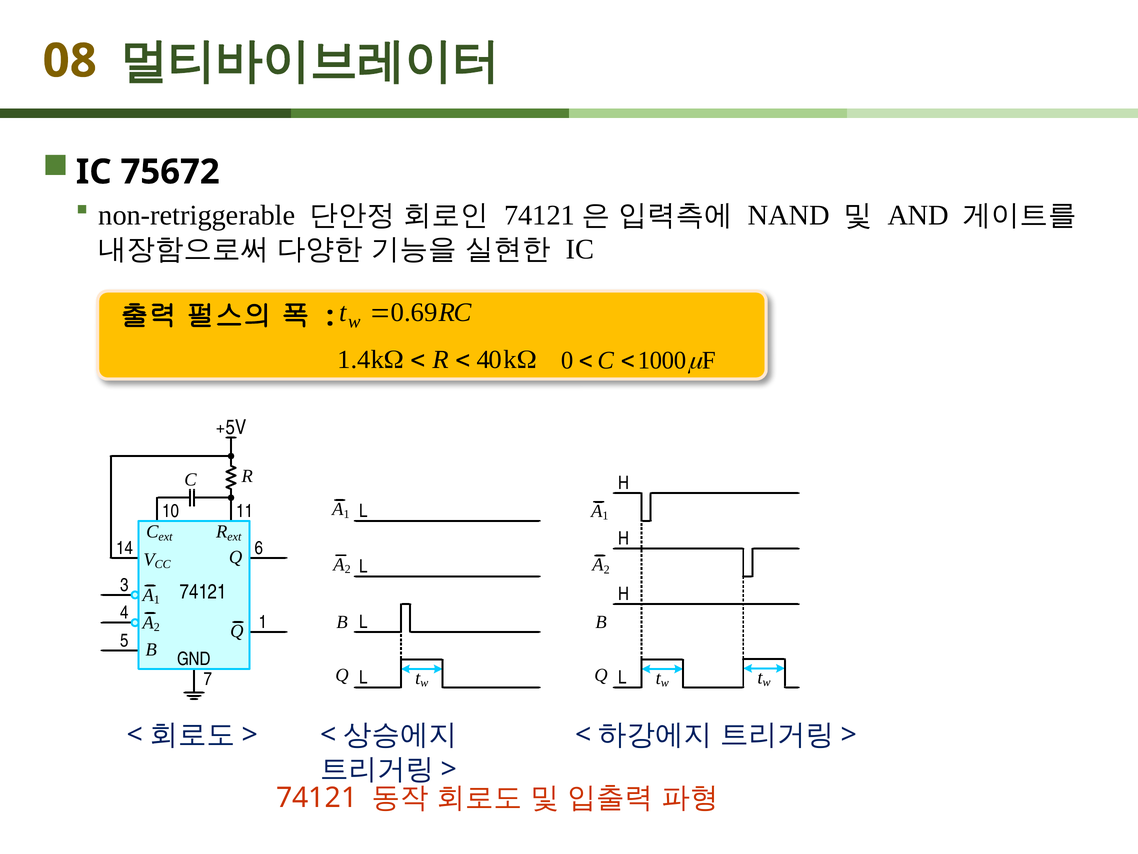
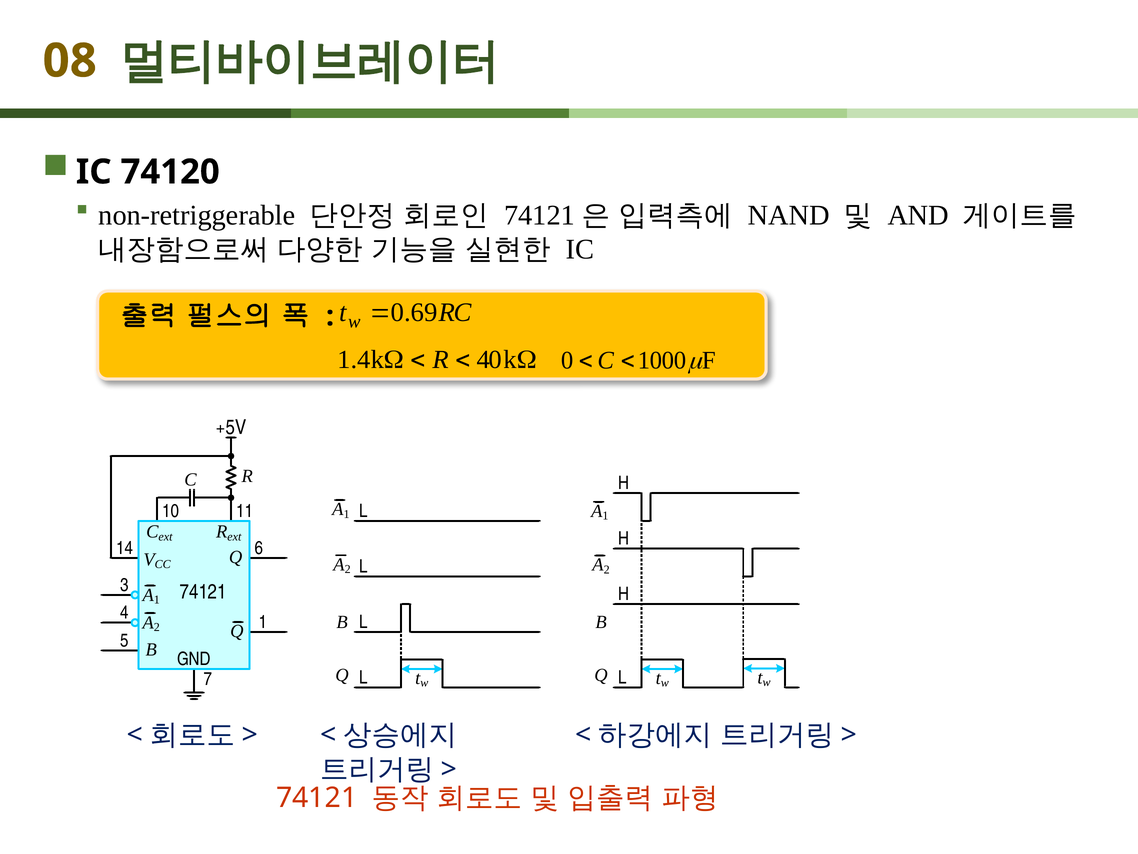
75672: 75672 -> 74120
